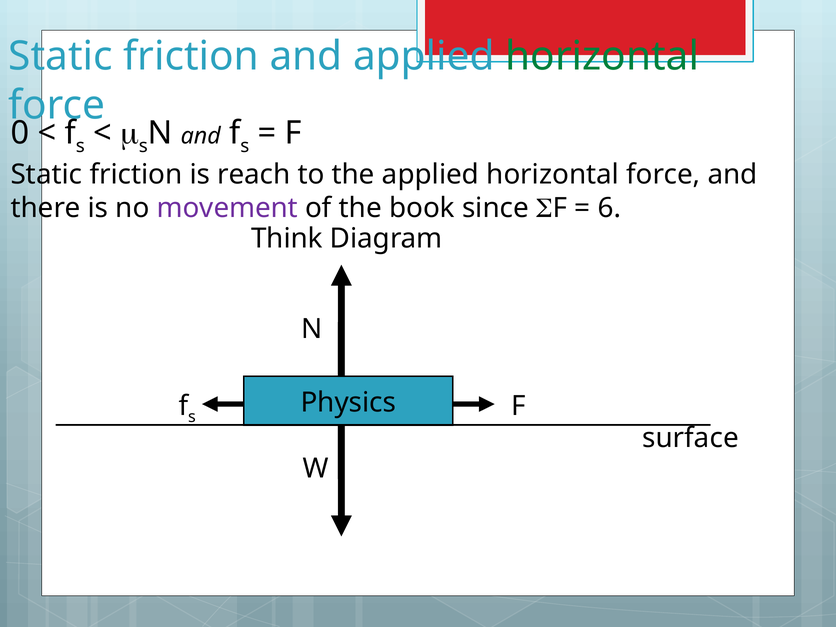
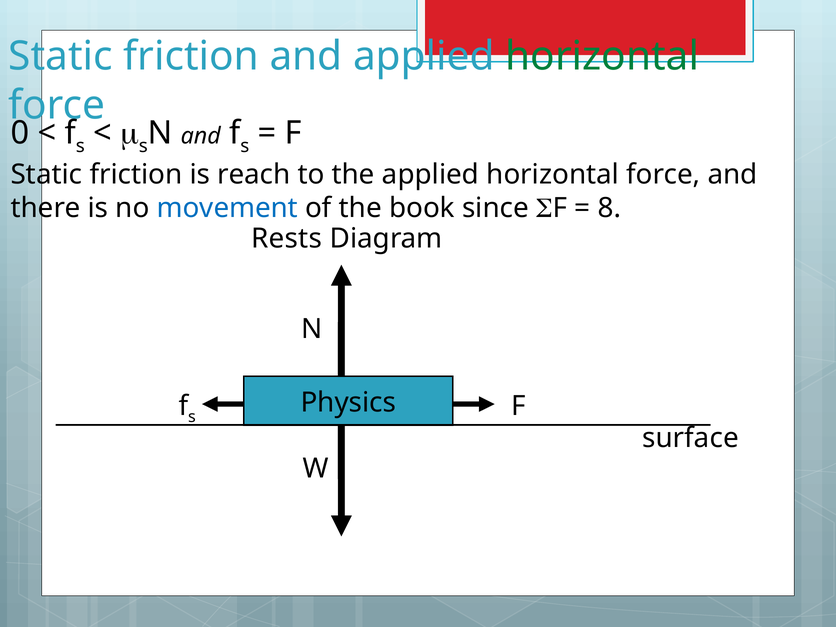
movement colour: purple -> blue
6: 6 -> 8
Think: Think -> Rests
